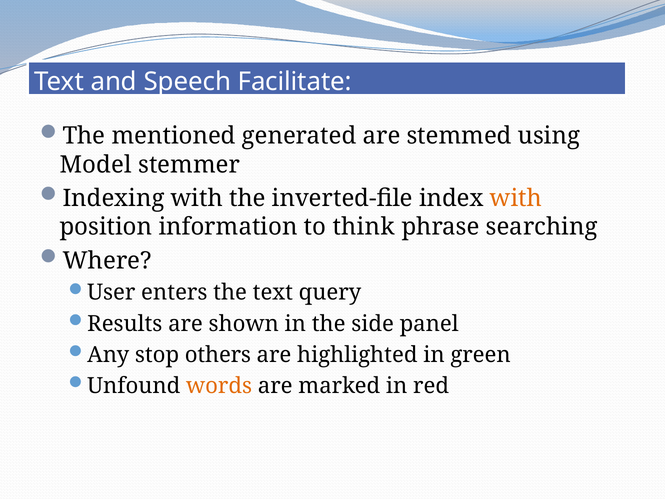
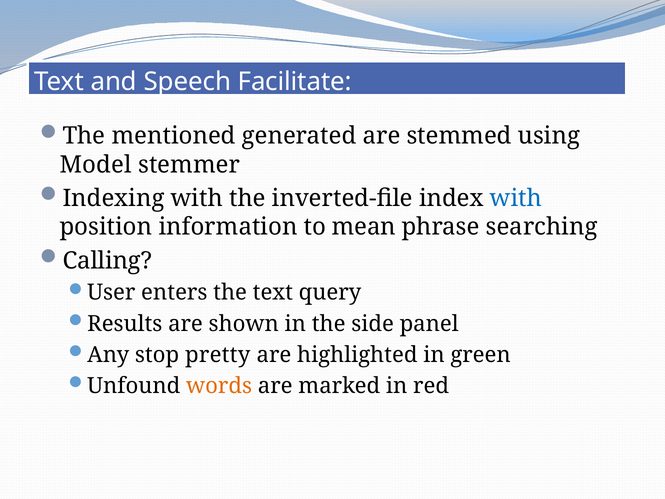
with at (516, 198) colour: orange -> blue
think: think -> mean
Where: Where -> Calling
others: others -> pretty
